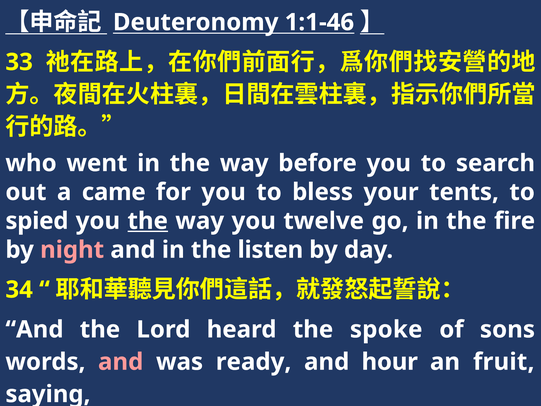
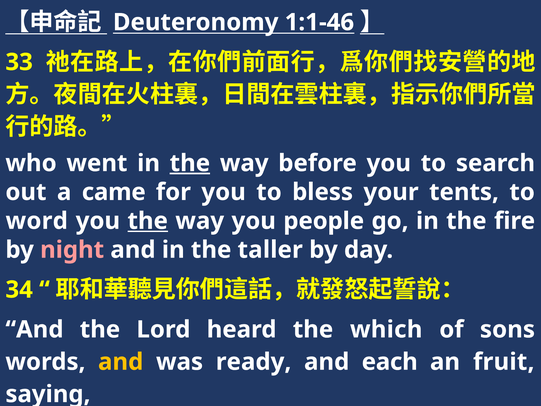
the at (190, 163) underline: none -> present
spied: spied -> word
twelve: twelve -> people
listen: listen -> taller
spoke: spoke -> which
and at (121, 362) colour: pink -> yellow
hour: hour -> each
